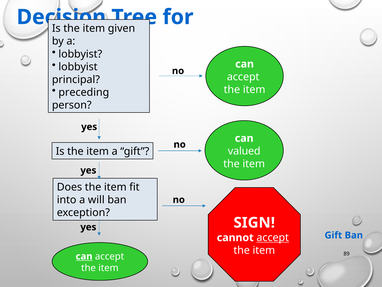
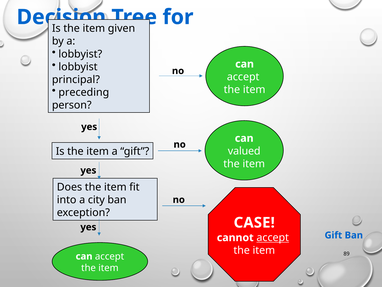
will: will -> city
SIGN: SIGN -> CASE
can at (84, 256) underline: present -> none
